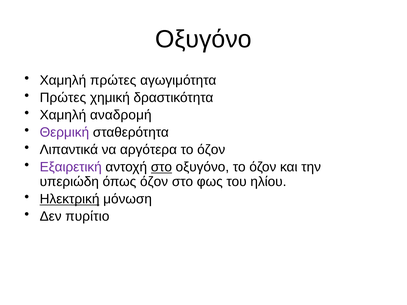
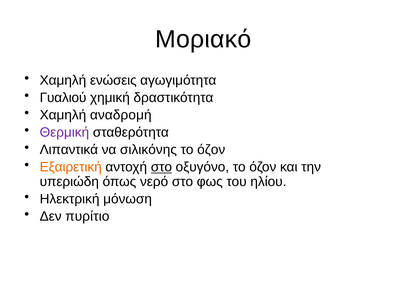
Οξυγόνο at (203, 39): Οξυγόνο -> Μοριακό
Χαμηλή πρώτες: πρώτες -> ενώσεις
Πρώτες at (63, 98): Πρώτες -> Γυαλιού
αργότερα: αργότερα -> σιλικόνης
Εξαιρετική colour: purple -> orange
όπως όζον: όζον -> νερό
Ηλεκτρική underline: present -> none
